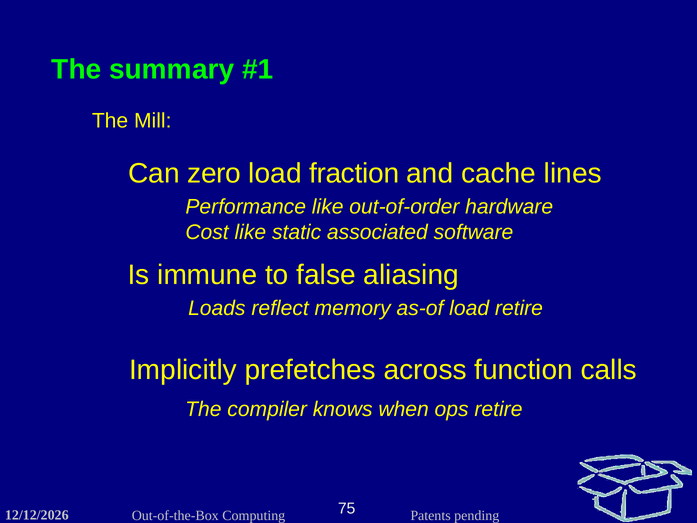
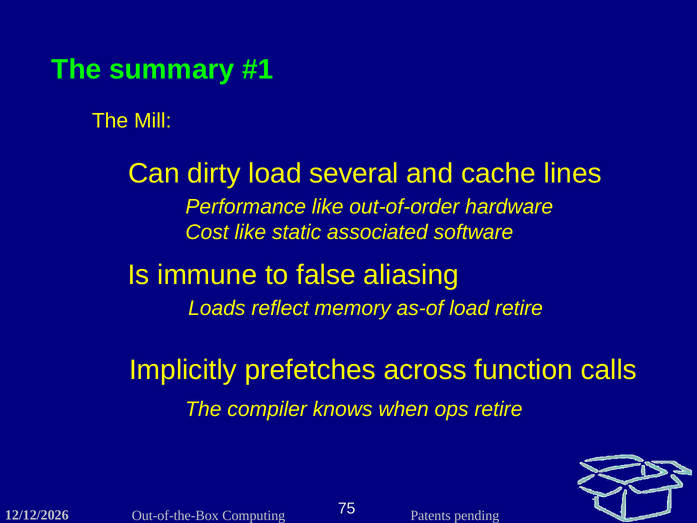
zero: zero -> dirty
fraction: fraction -> several
